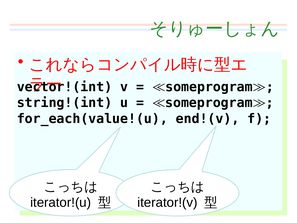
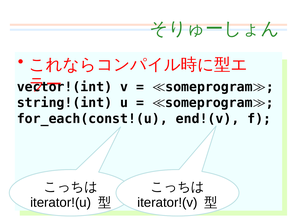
for_each(value!(u: for_each(value!(u -> for_each(const!(u
